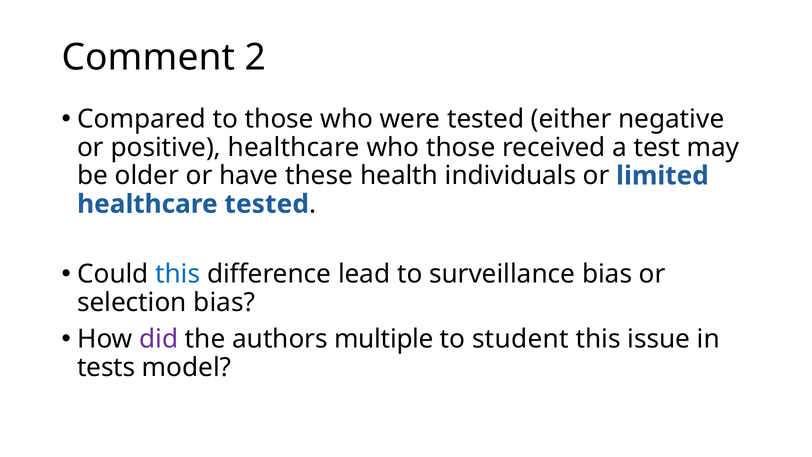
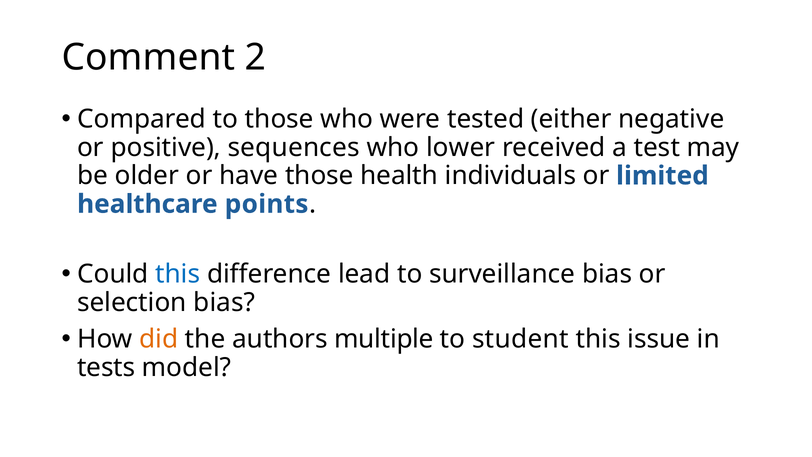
positive healthcare: healthcare -> sequences
who those: those -> lower
have these: these -> those
healthcare tested: tested -> points
did colour: purple -> orange
